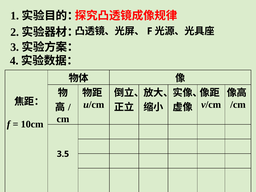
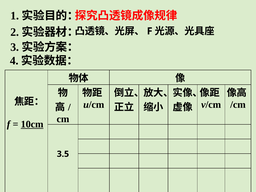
10cm underline: none -> present
